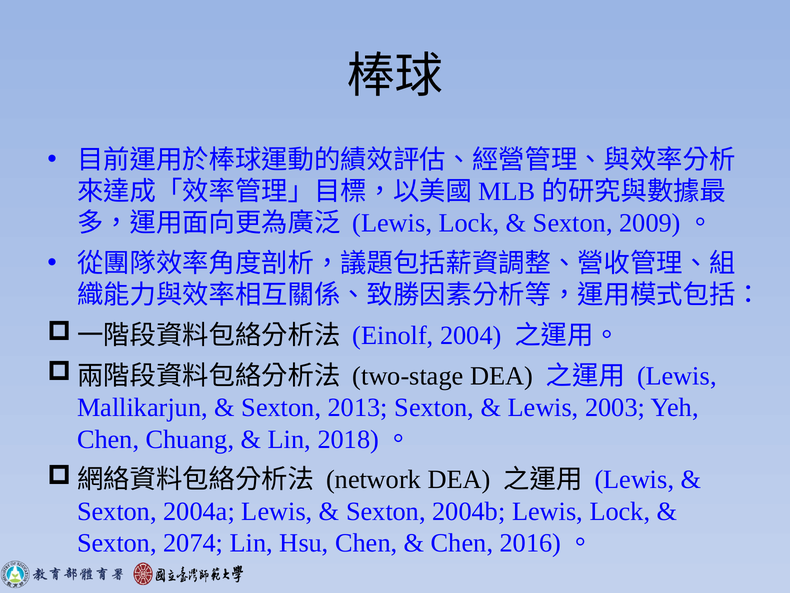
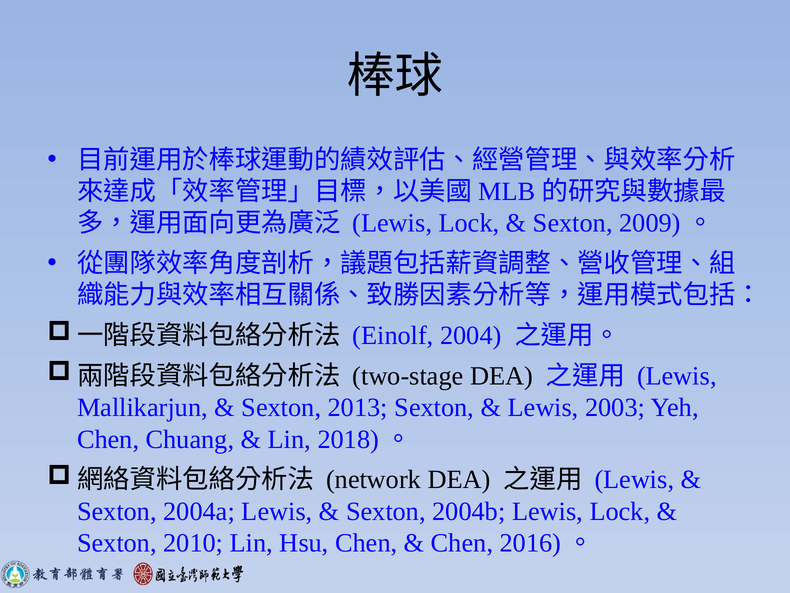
2074: 2074 -> 2010
